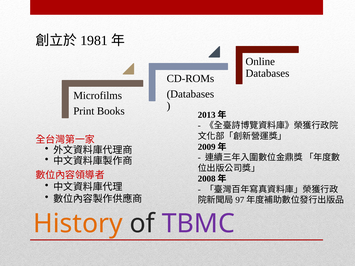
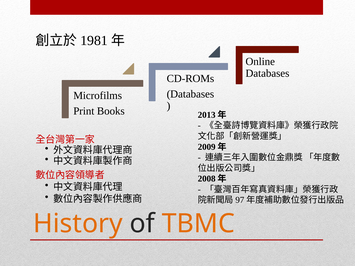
TBMC colour: purple -> orange
